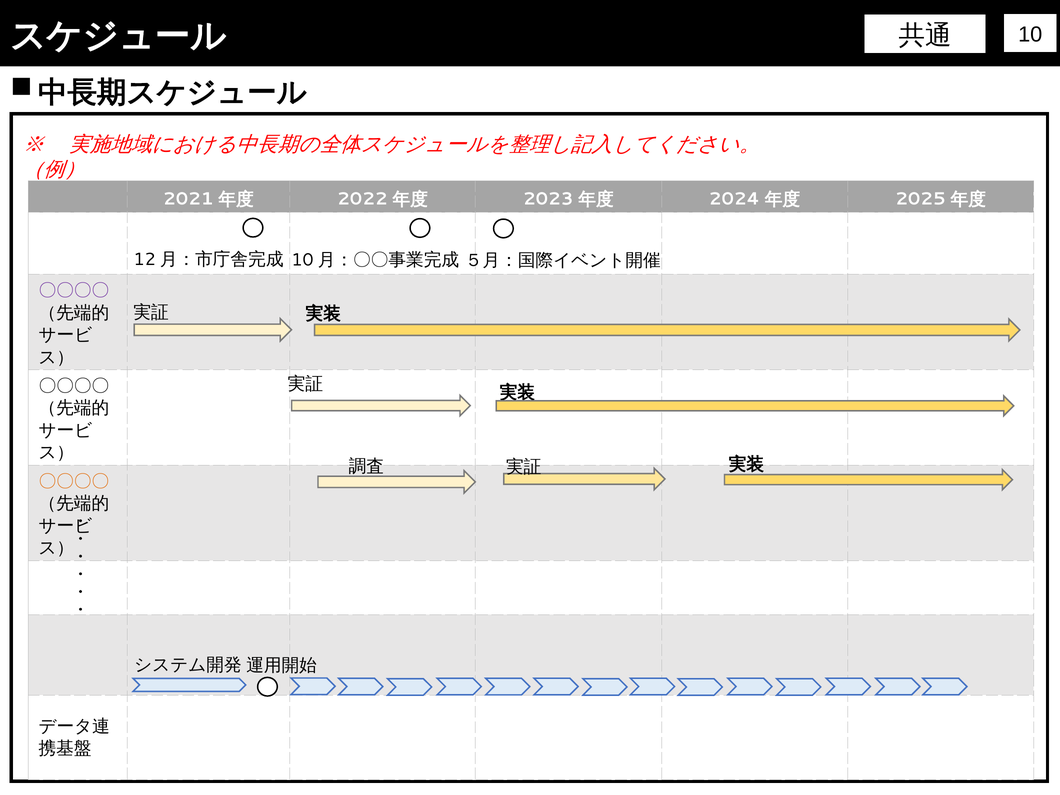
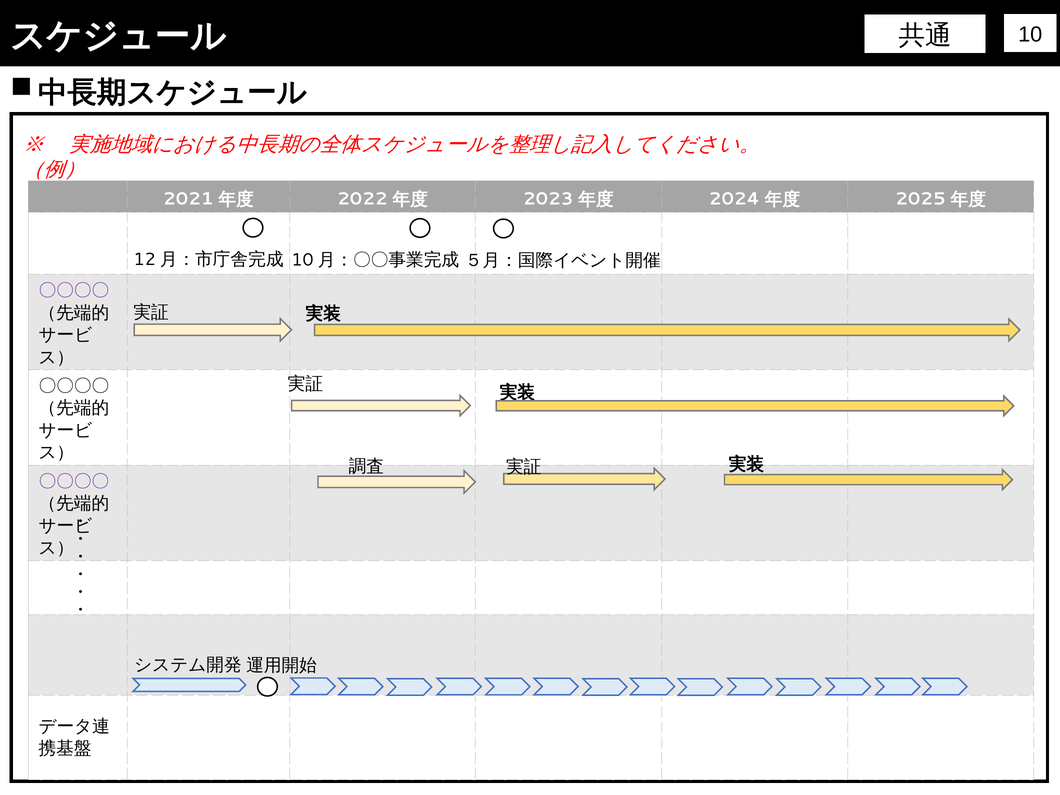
〇〇〇〇 at (74, 481) colour: orange -> purple
